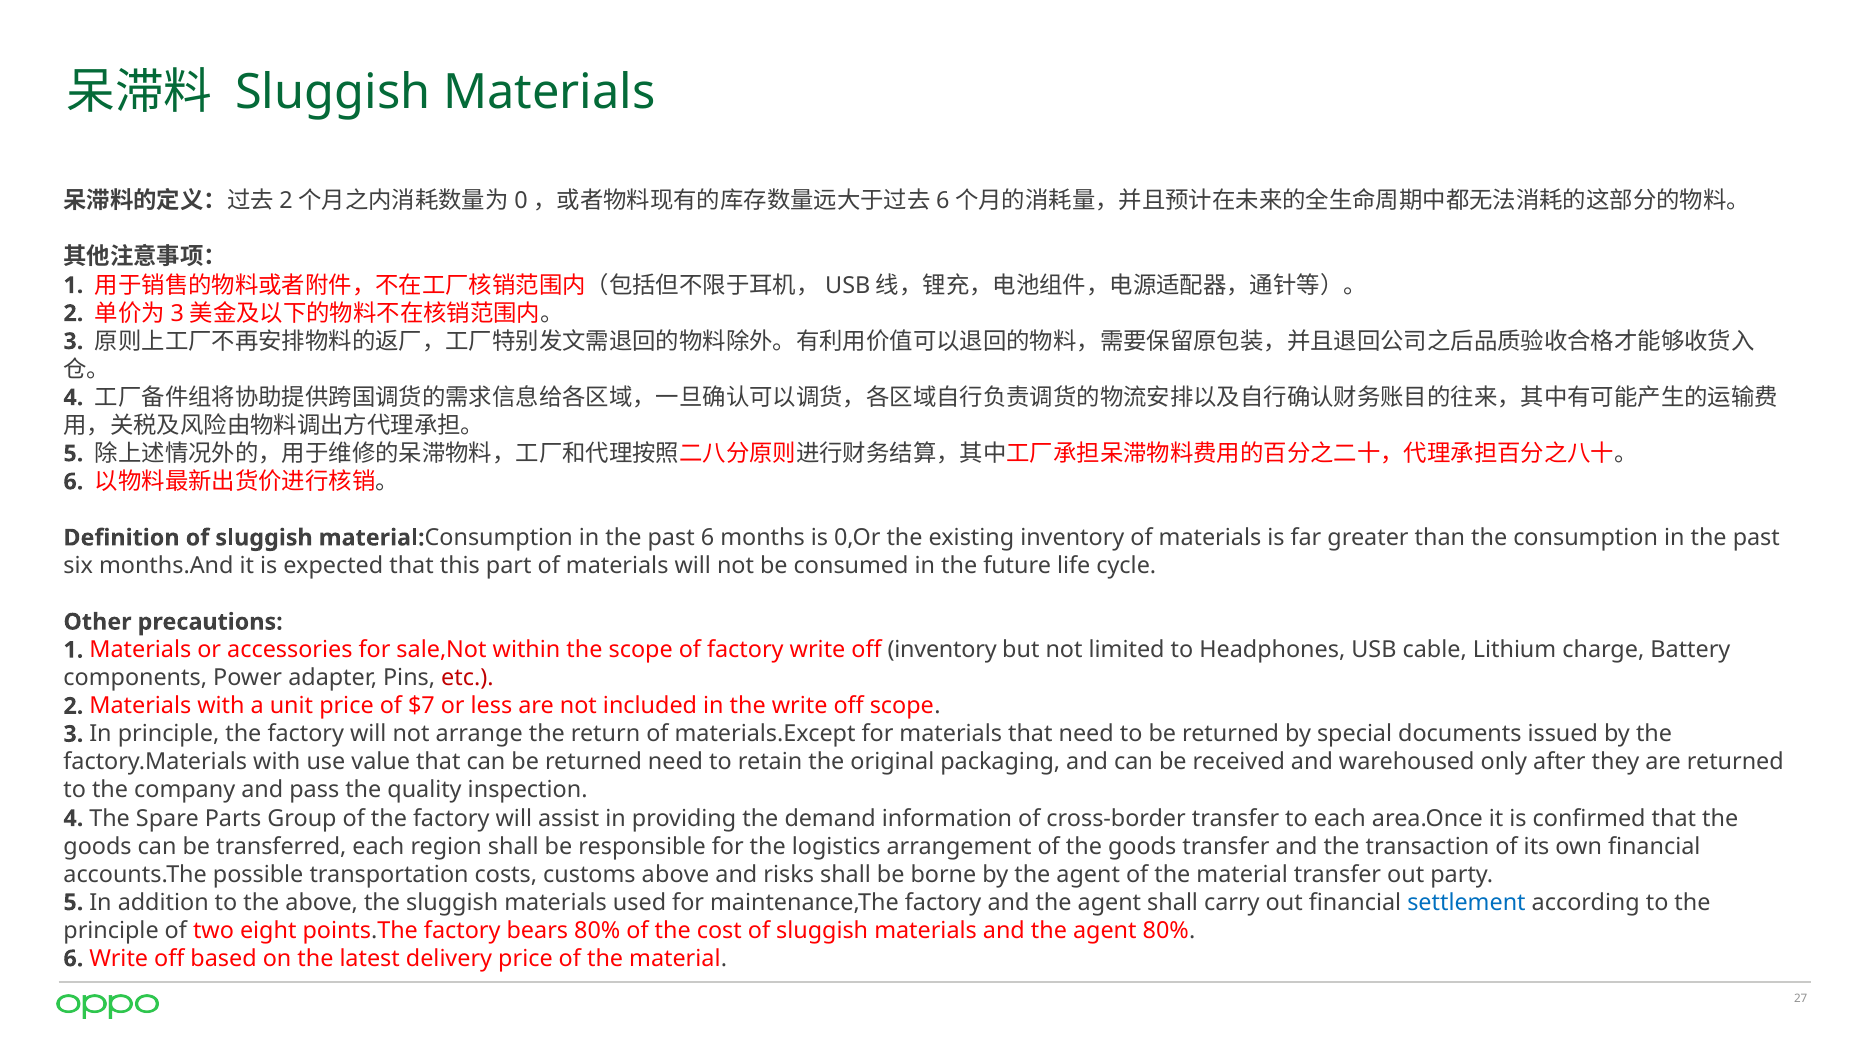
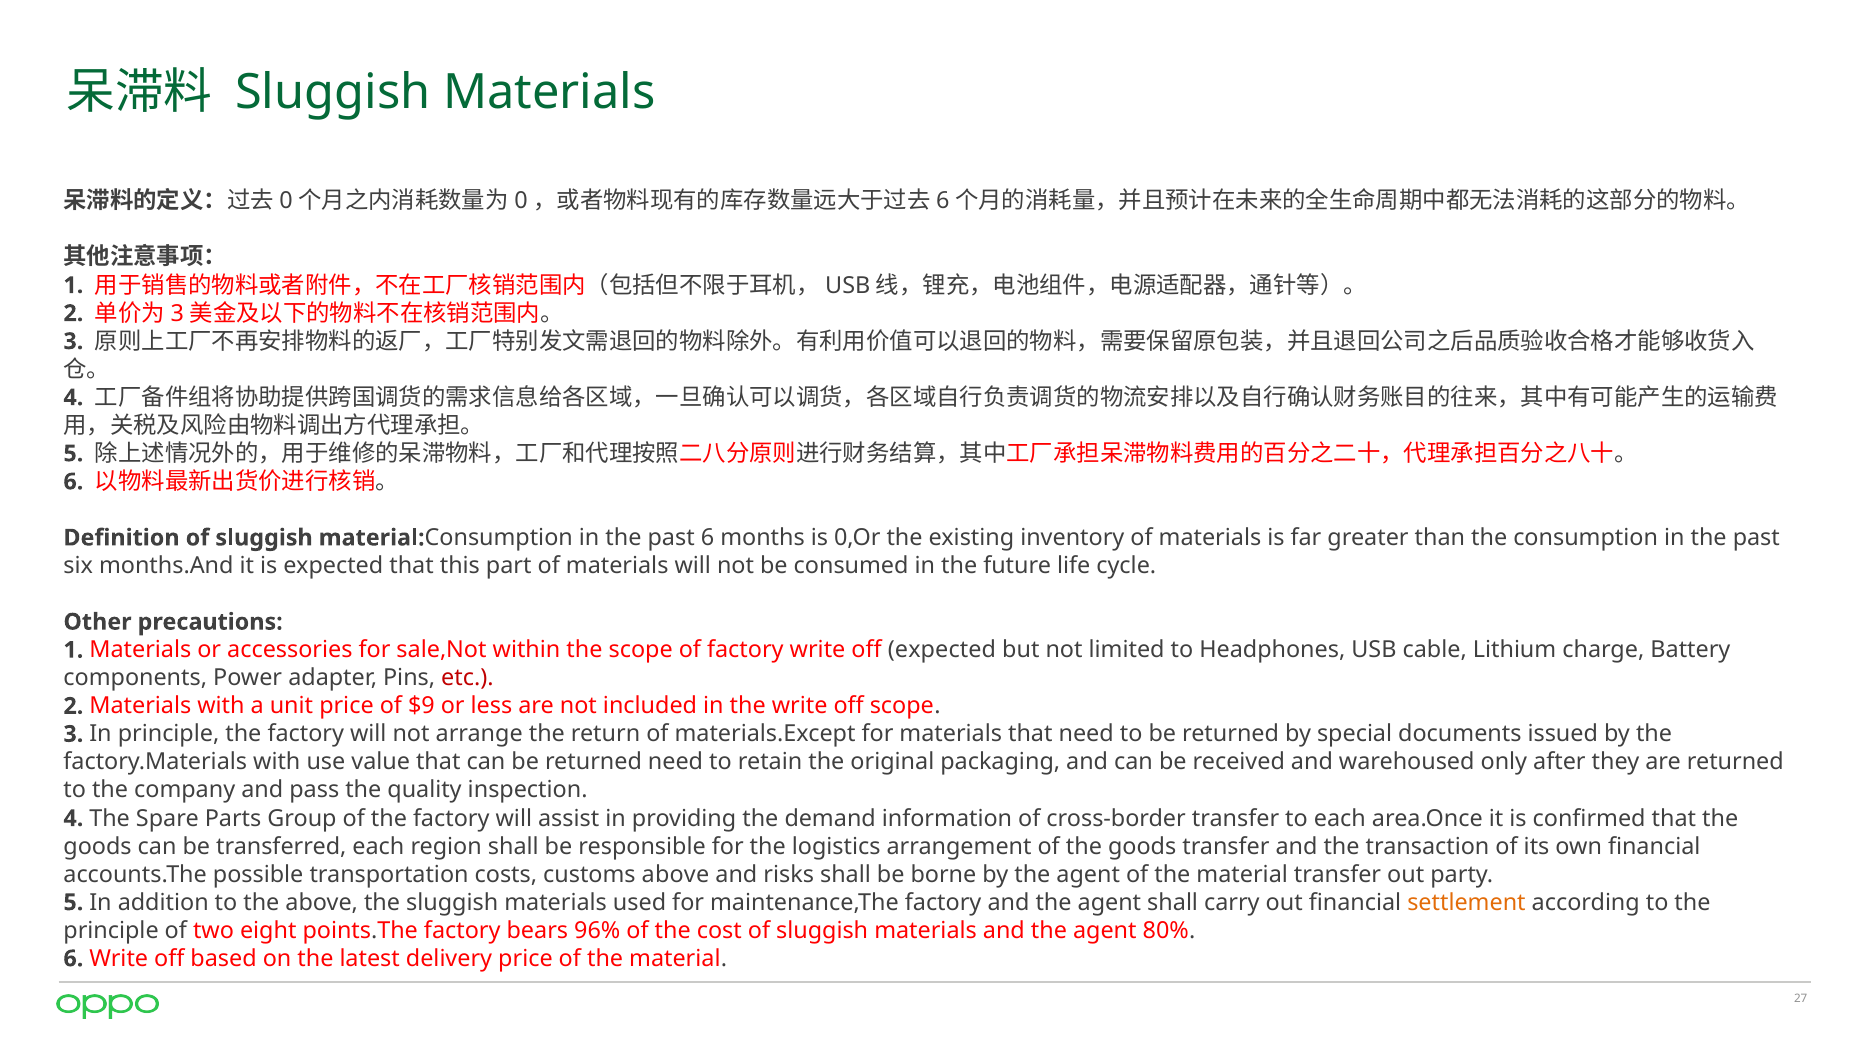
2 at (286, 201): 2 -> 0
off inventory: inventory -> expected
$7: $7 -> $9
settlement colour: blue -> orange
bears 80%: 80% -> 96%
